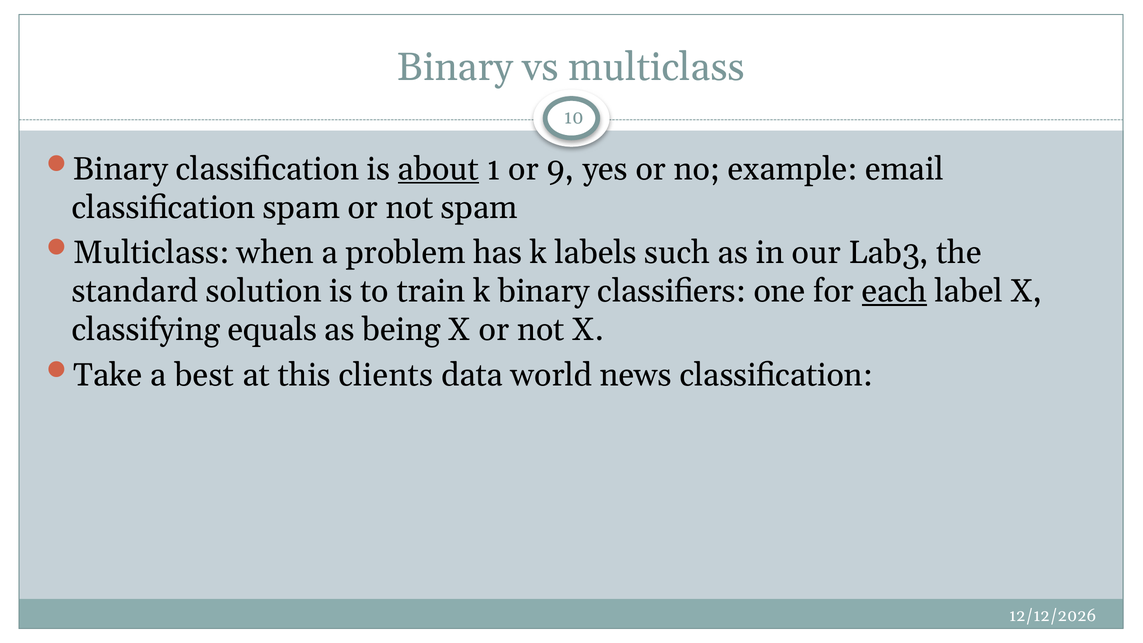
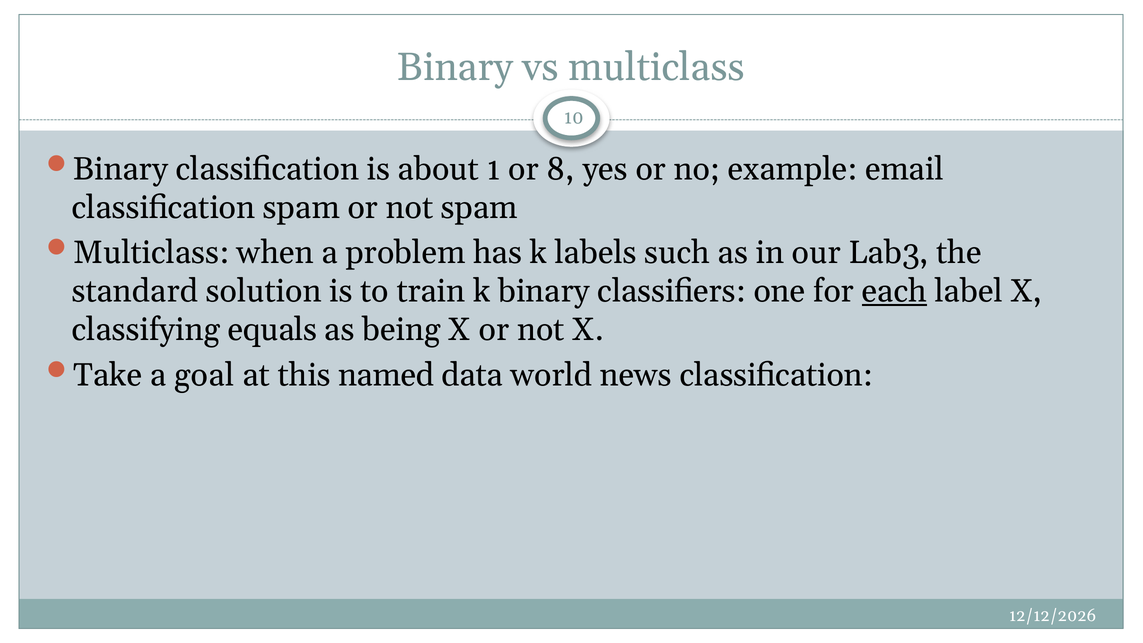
about underline: present -> none
9: 9 -> 8
best: best -> goal
clients: clients -> named
